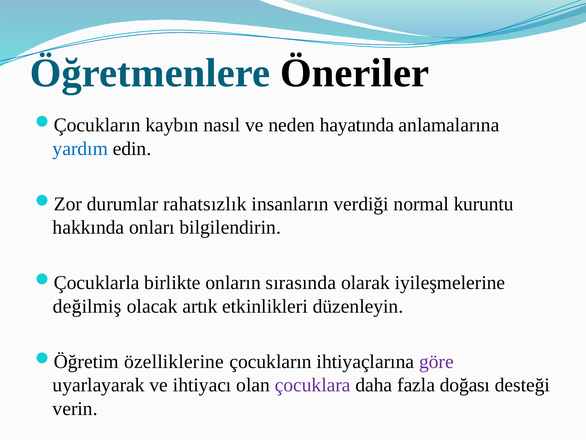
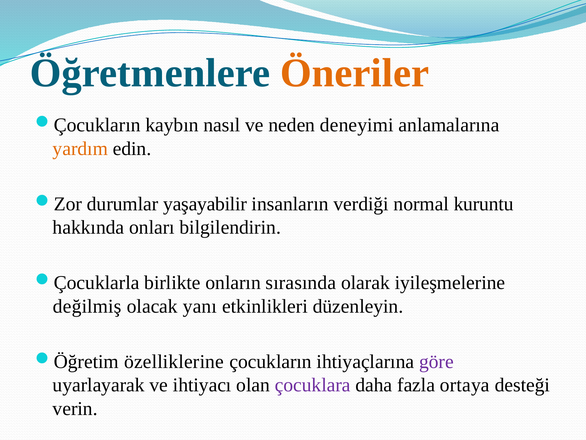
Öneriler colour: black -> orange
hayatında: hayatında -> deneyimi
yardım colour: blue -> orange
rahatsızlık: rahatsızlık -> yaşayabilir
artık: artık -> yanı
doğası: doğası -> ortaya
